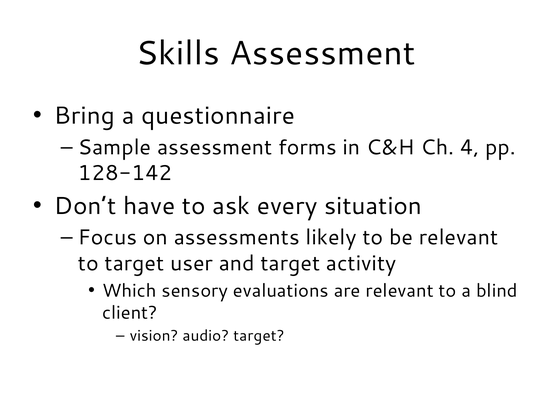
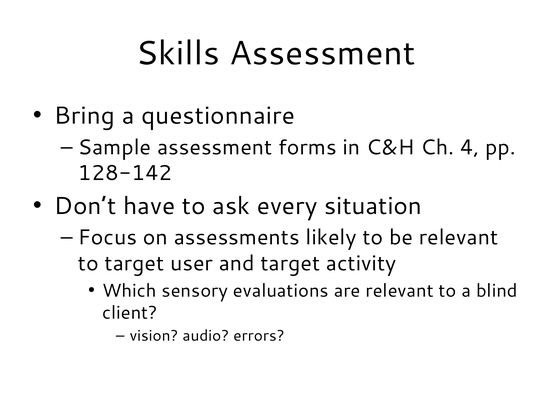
audio target: target -> errors
